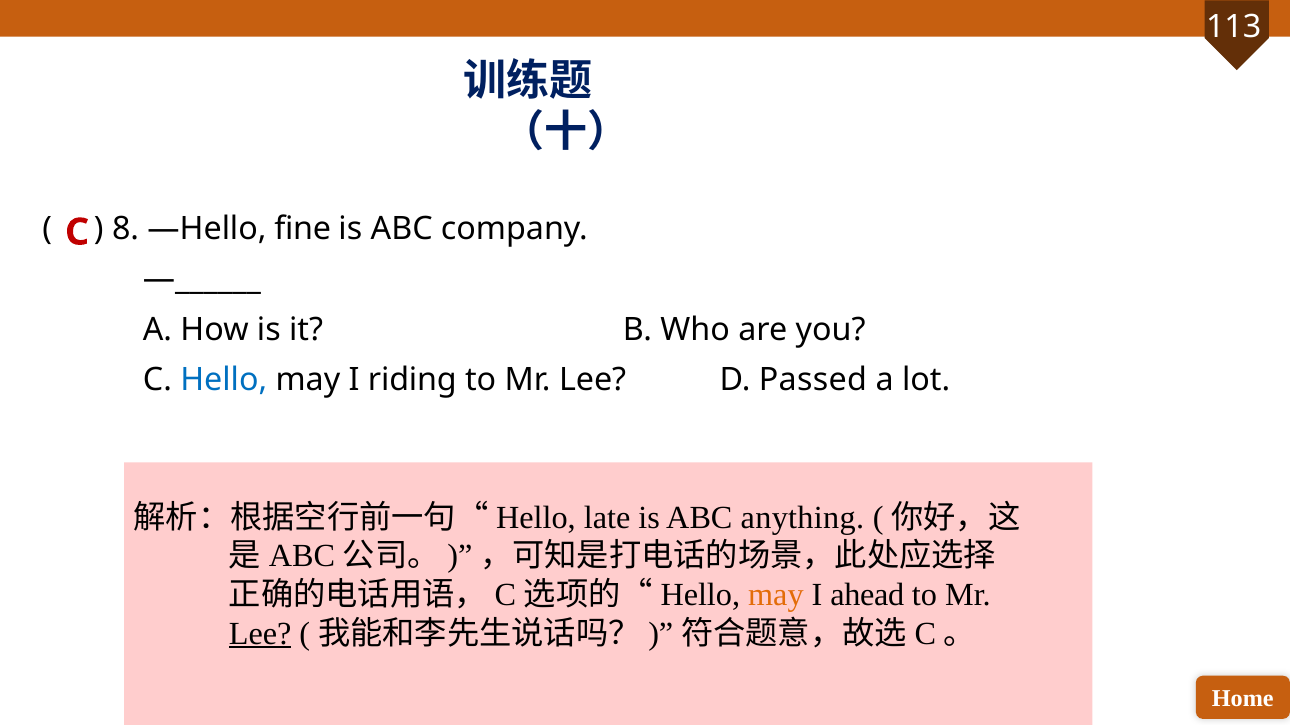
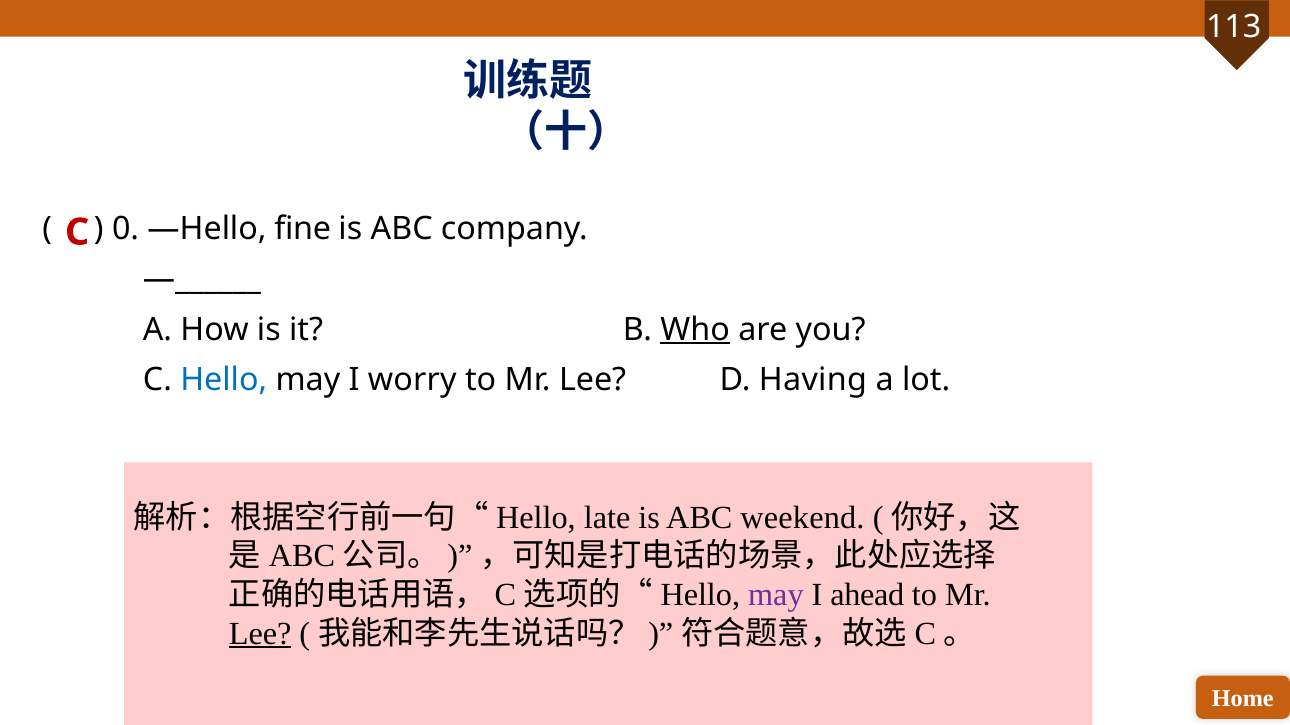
8: 8 -> 0
Who underline: none -> present
riding: riding -> worry
Passed: Passed -> Having
anything: anything -> weekend
may at (776, 595) colour: orange -> purple
